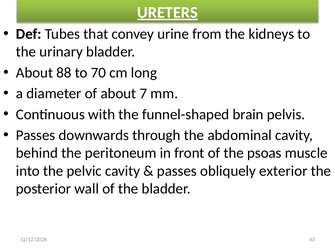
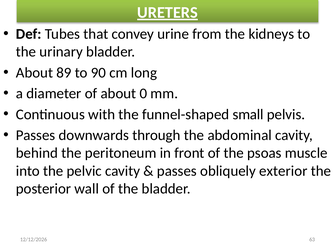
88: 88 -> 89
70: 70 -> 90
7: 7 -> 0
brain: brain -> small
